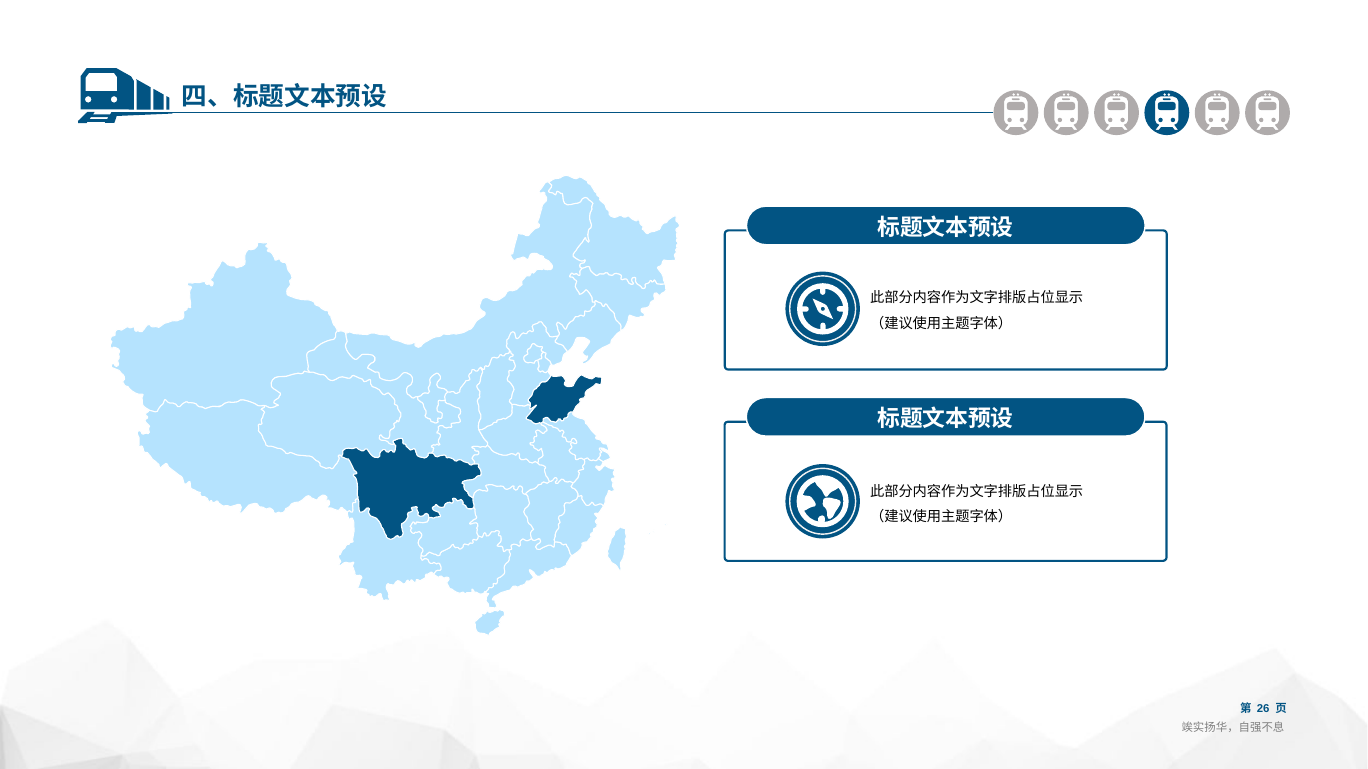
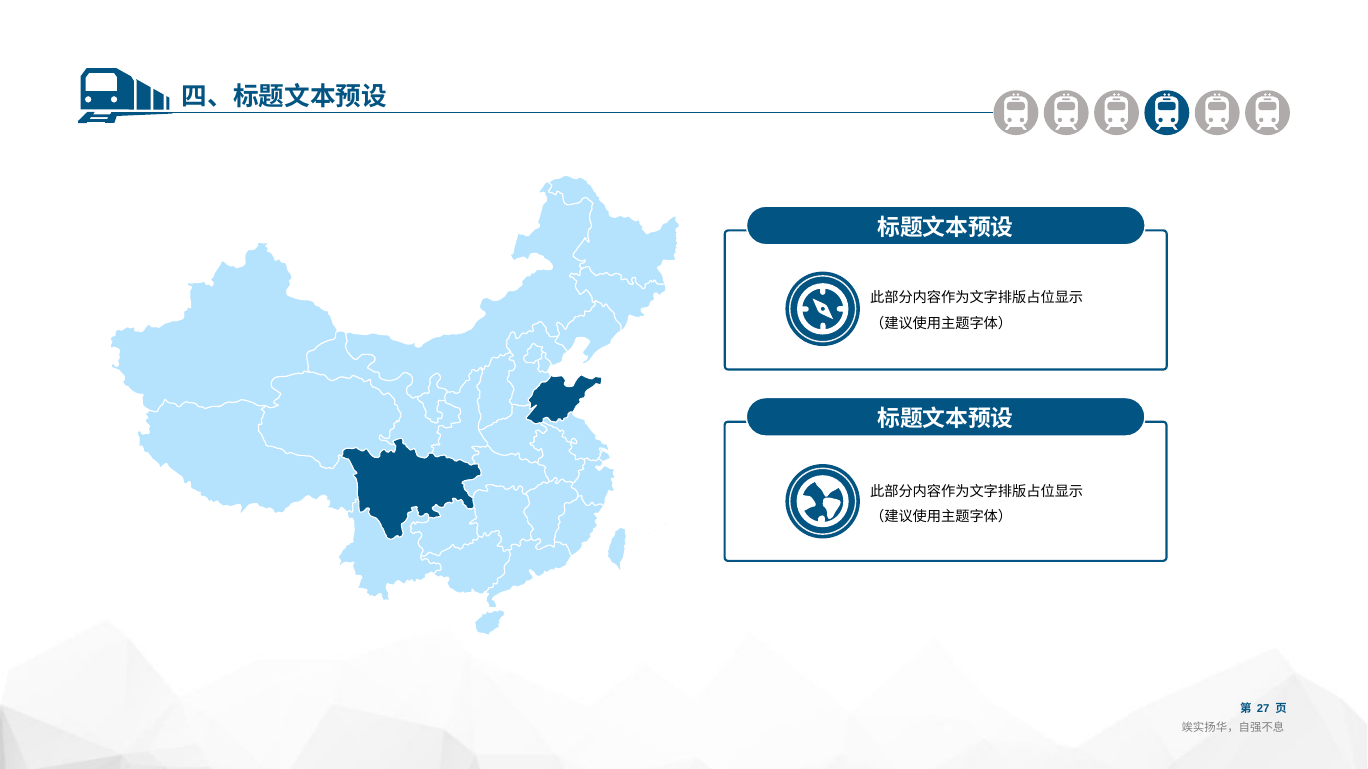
26: 26 -> 27
